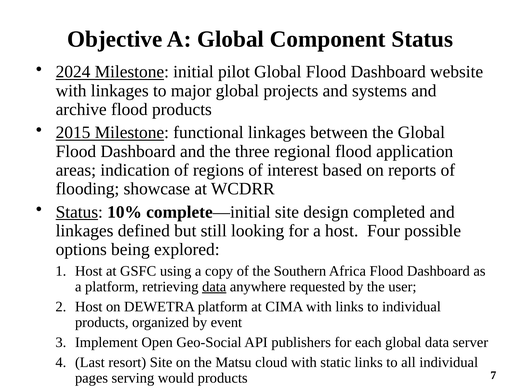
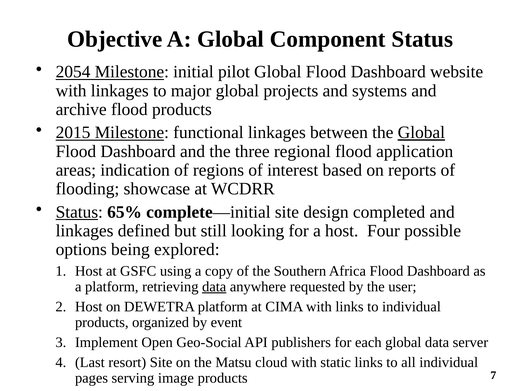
2024: 2024 -> 2054
Global at (421, 132) underline: none -> present
10%: 10% -> 65%
would: would -> image
